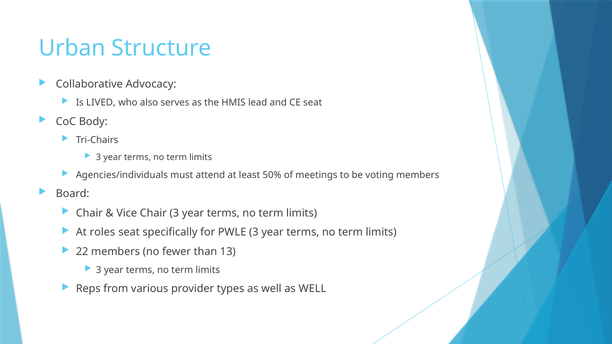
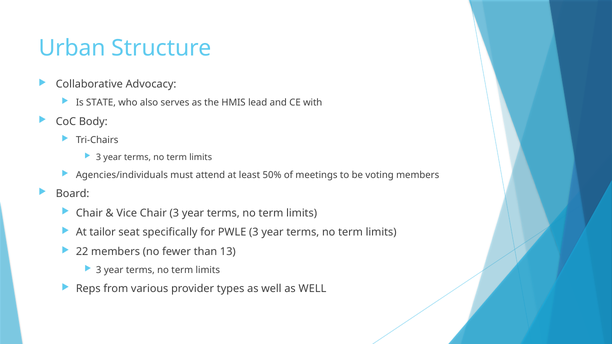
LIVED: LIVED -> STATE
CE seat: seat -> with
roles: roles -> tailor
